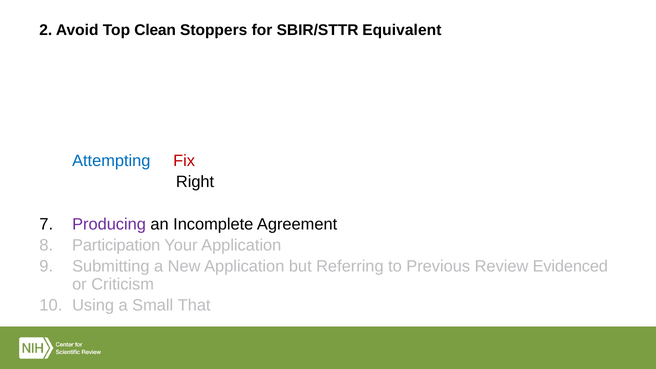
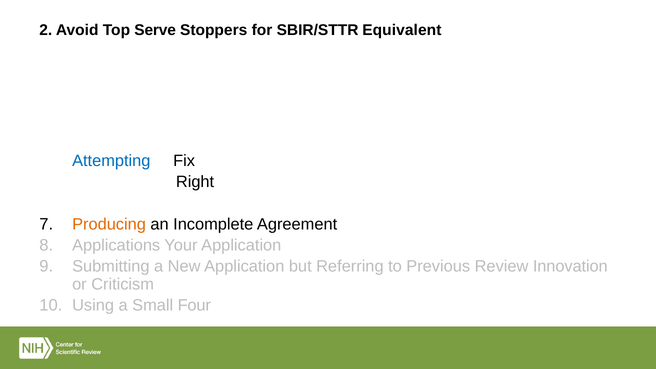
Clean: Clean -> Serve
Fix colour: red -> black
Producing colour: purple -> orange
Participation: Participation -> Applications
Evidenced: Evidenced -> Innovation
That: That -> Four
